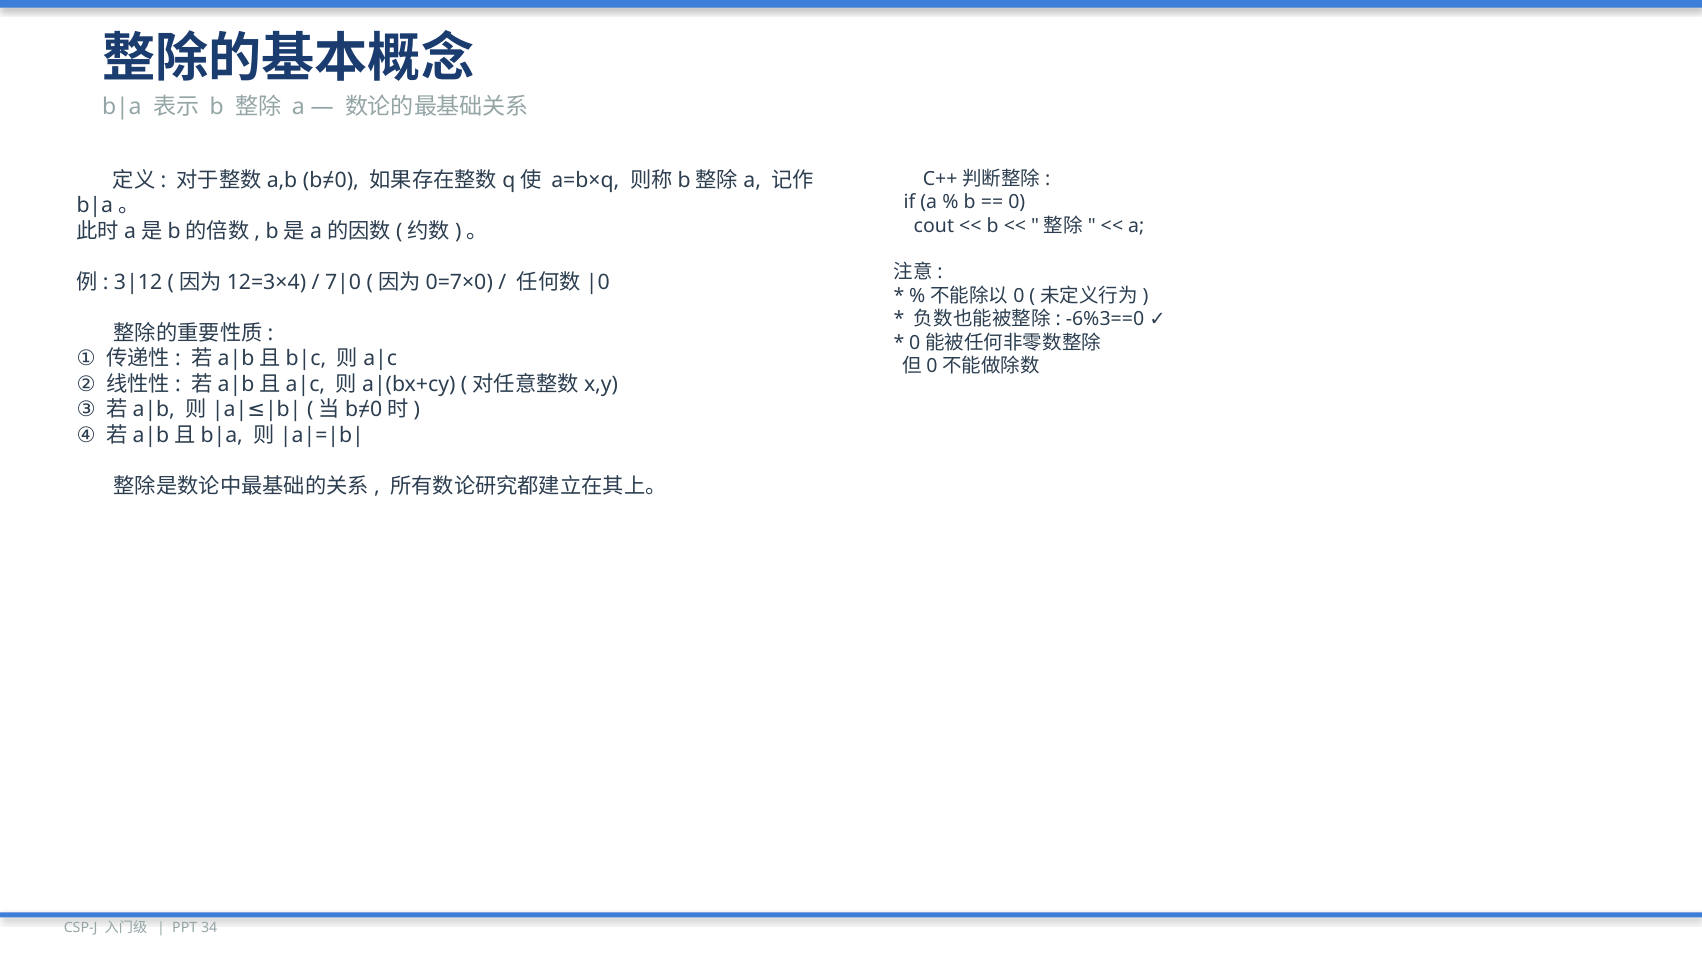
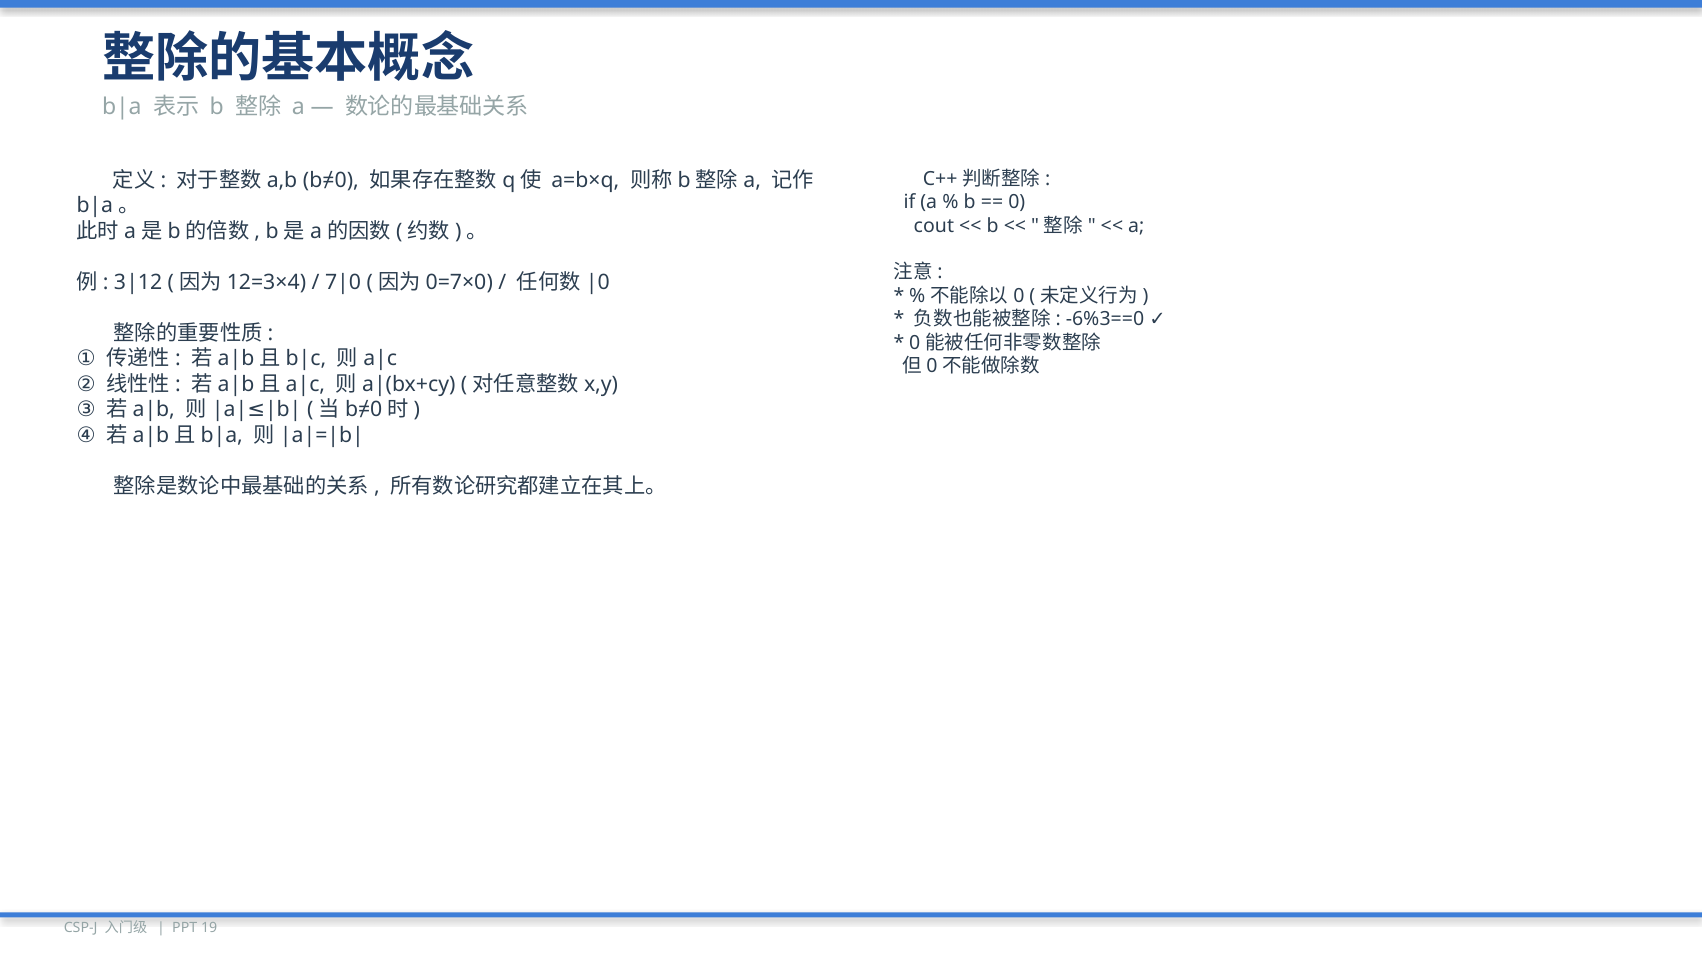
34: 34 -> 19
